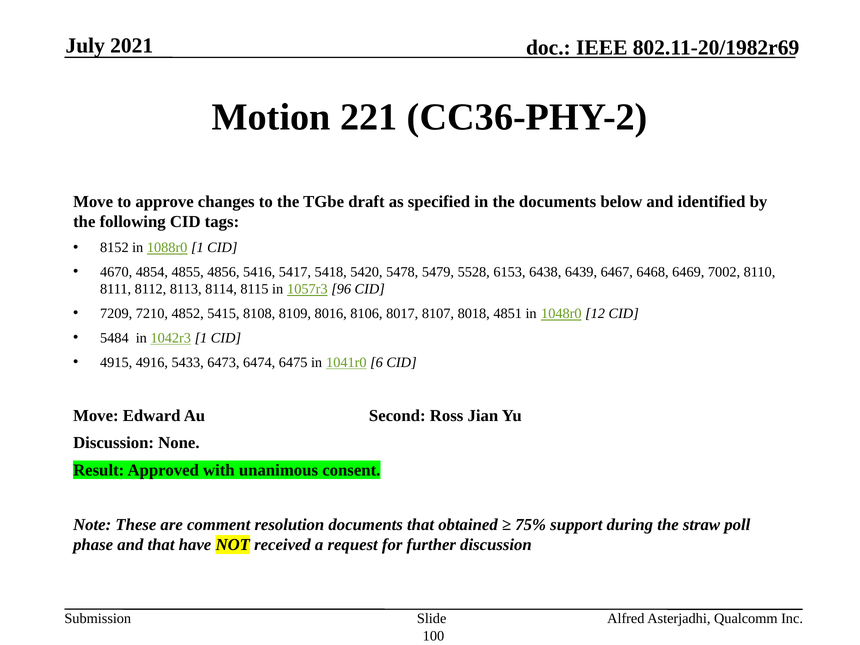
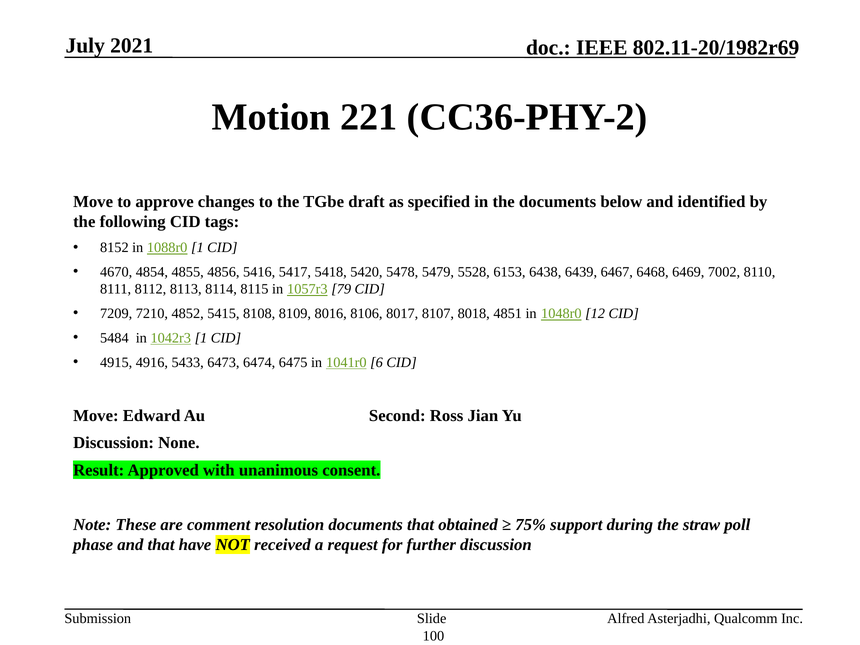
96: 96 -> 79
